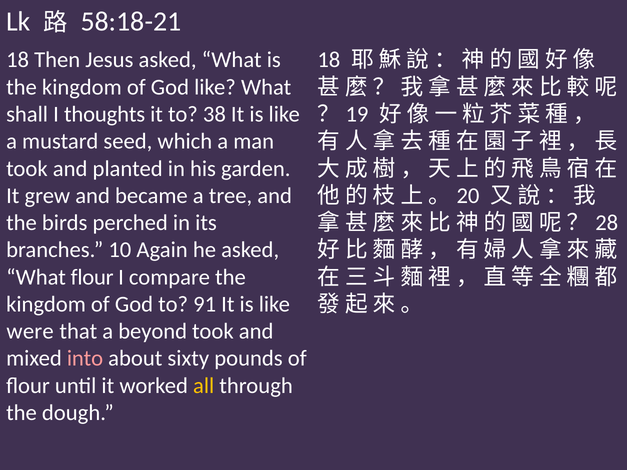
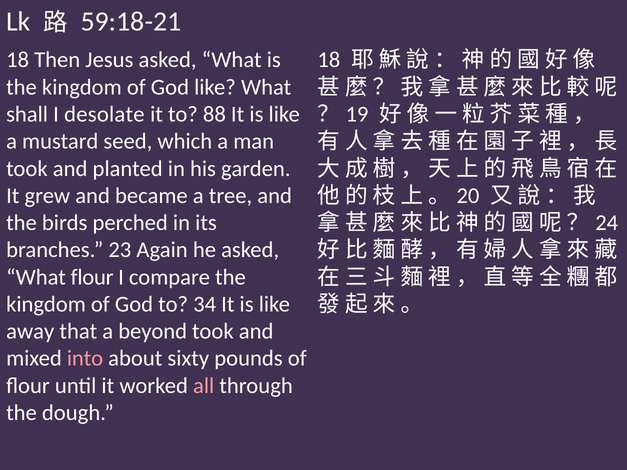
58:18-21: 58:18-21 -> 59:18-21
thoughts: thoughts -> desolate
38: 38 -> 88
28: 28 -> 24
10: 10 -> 23
91: 91 -> 34
were: were -> away
all colour: yellow -> pink
